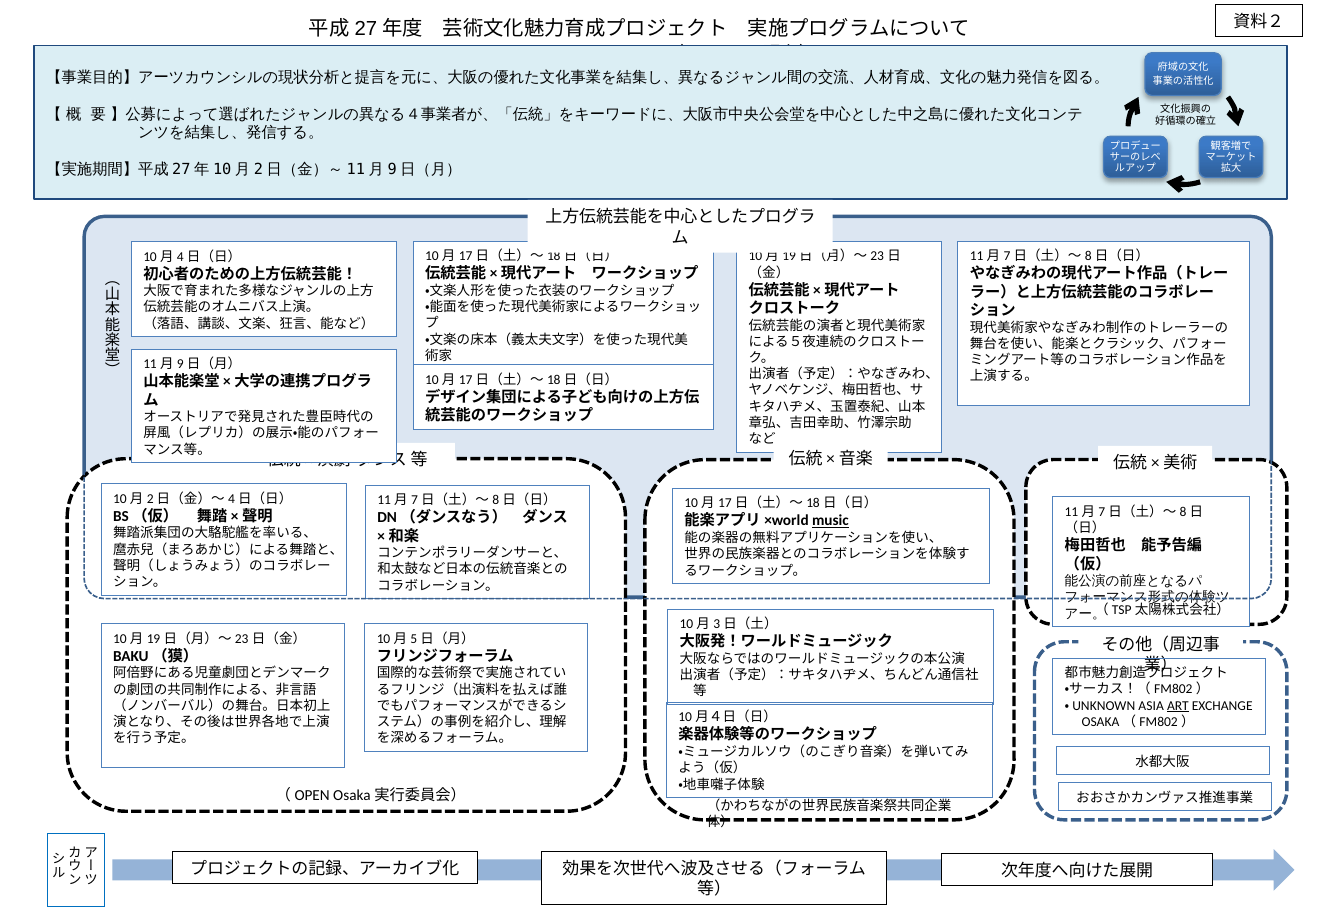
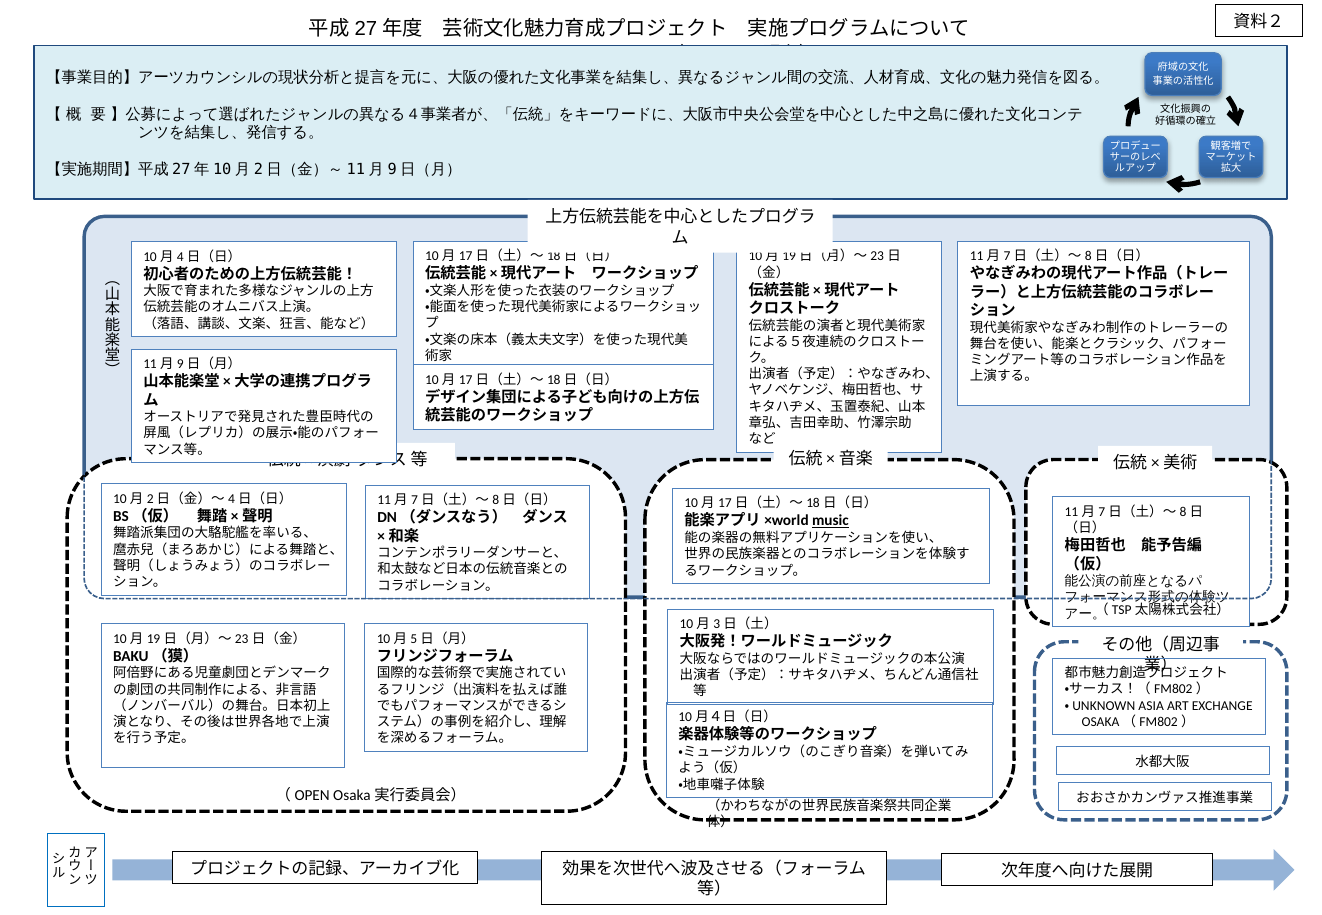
ART underline: present -> none
